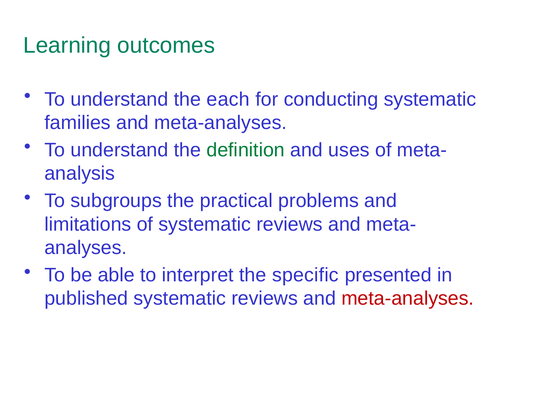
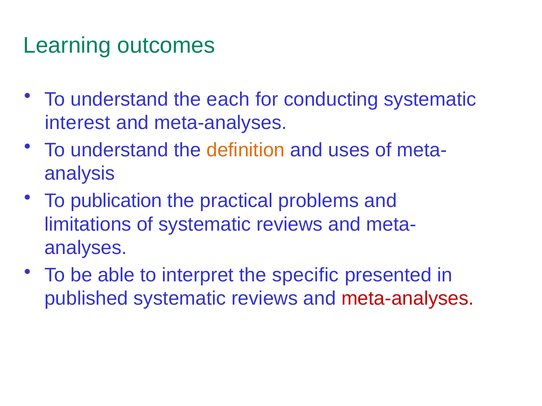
families: families -> interest
definition colour: green -> orange
subgroups: subgroups -> publication
